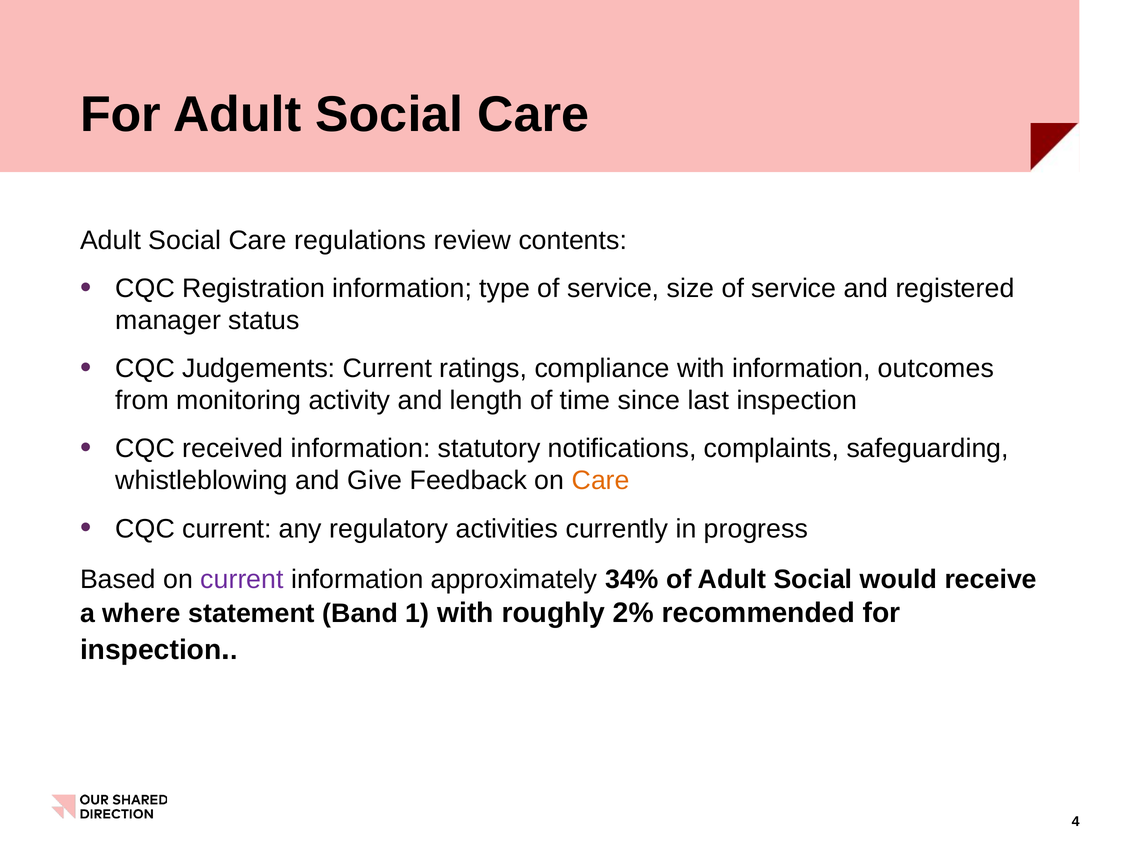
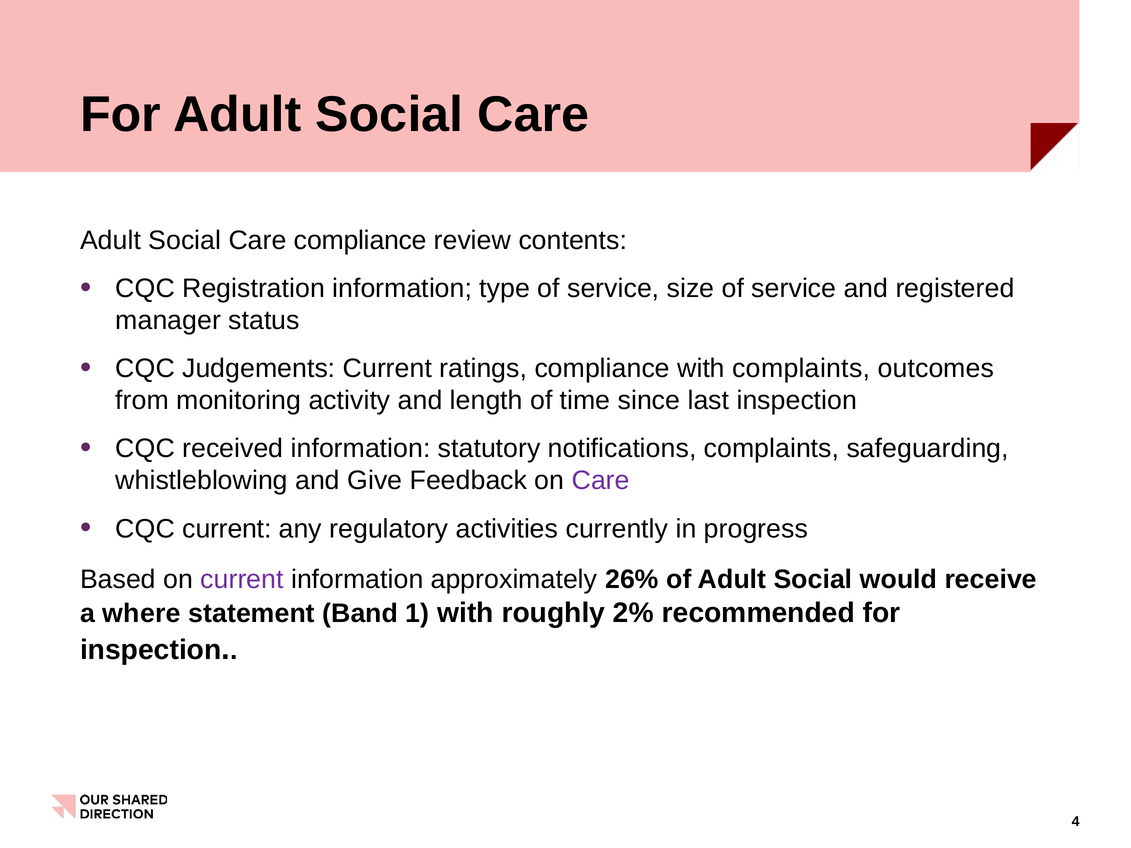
Care regulations: regulations -> compliance
with information: information -> complaints
Care at (601, 481) colour: orange -> purple
34%: 34% -> 26%
